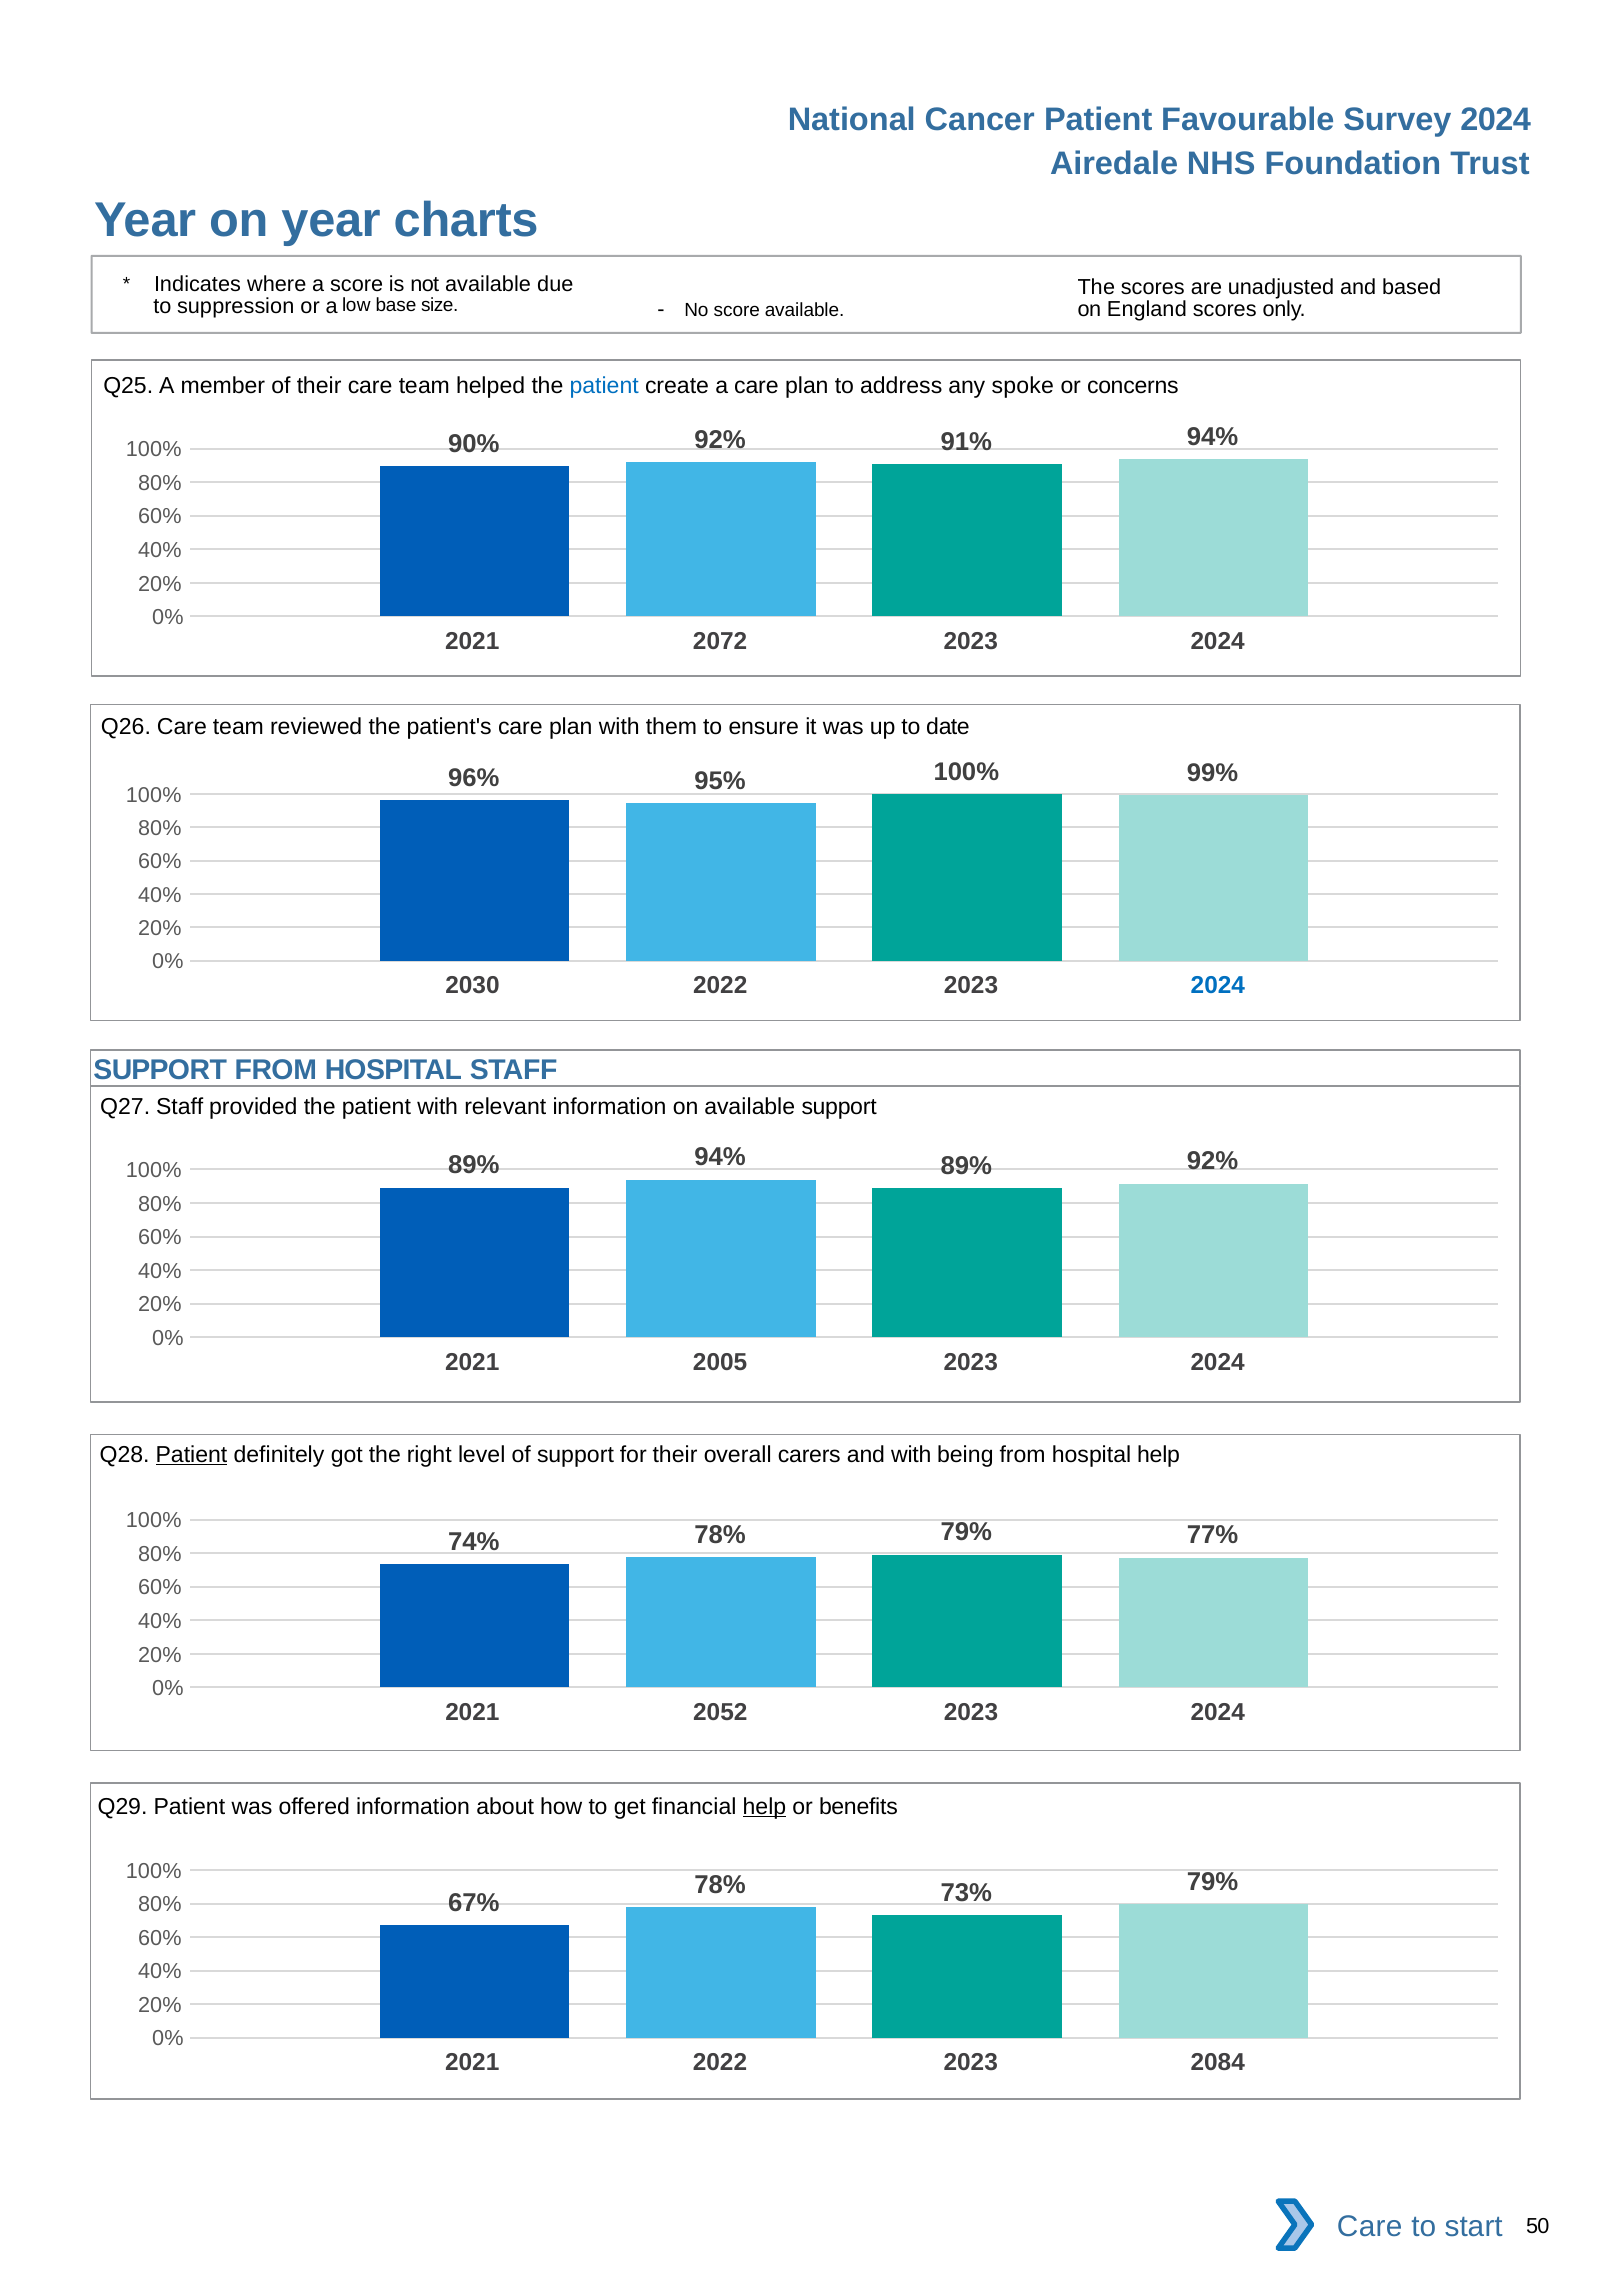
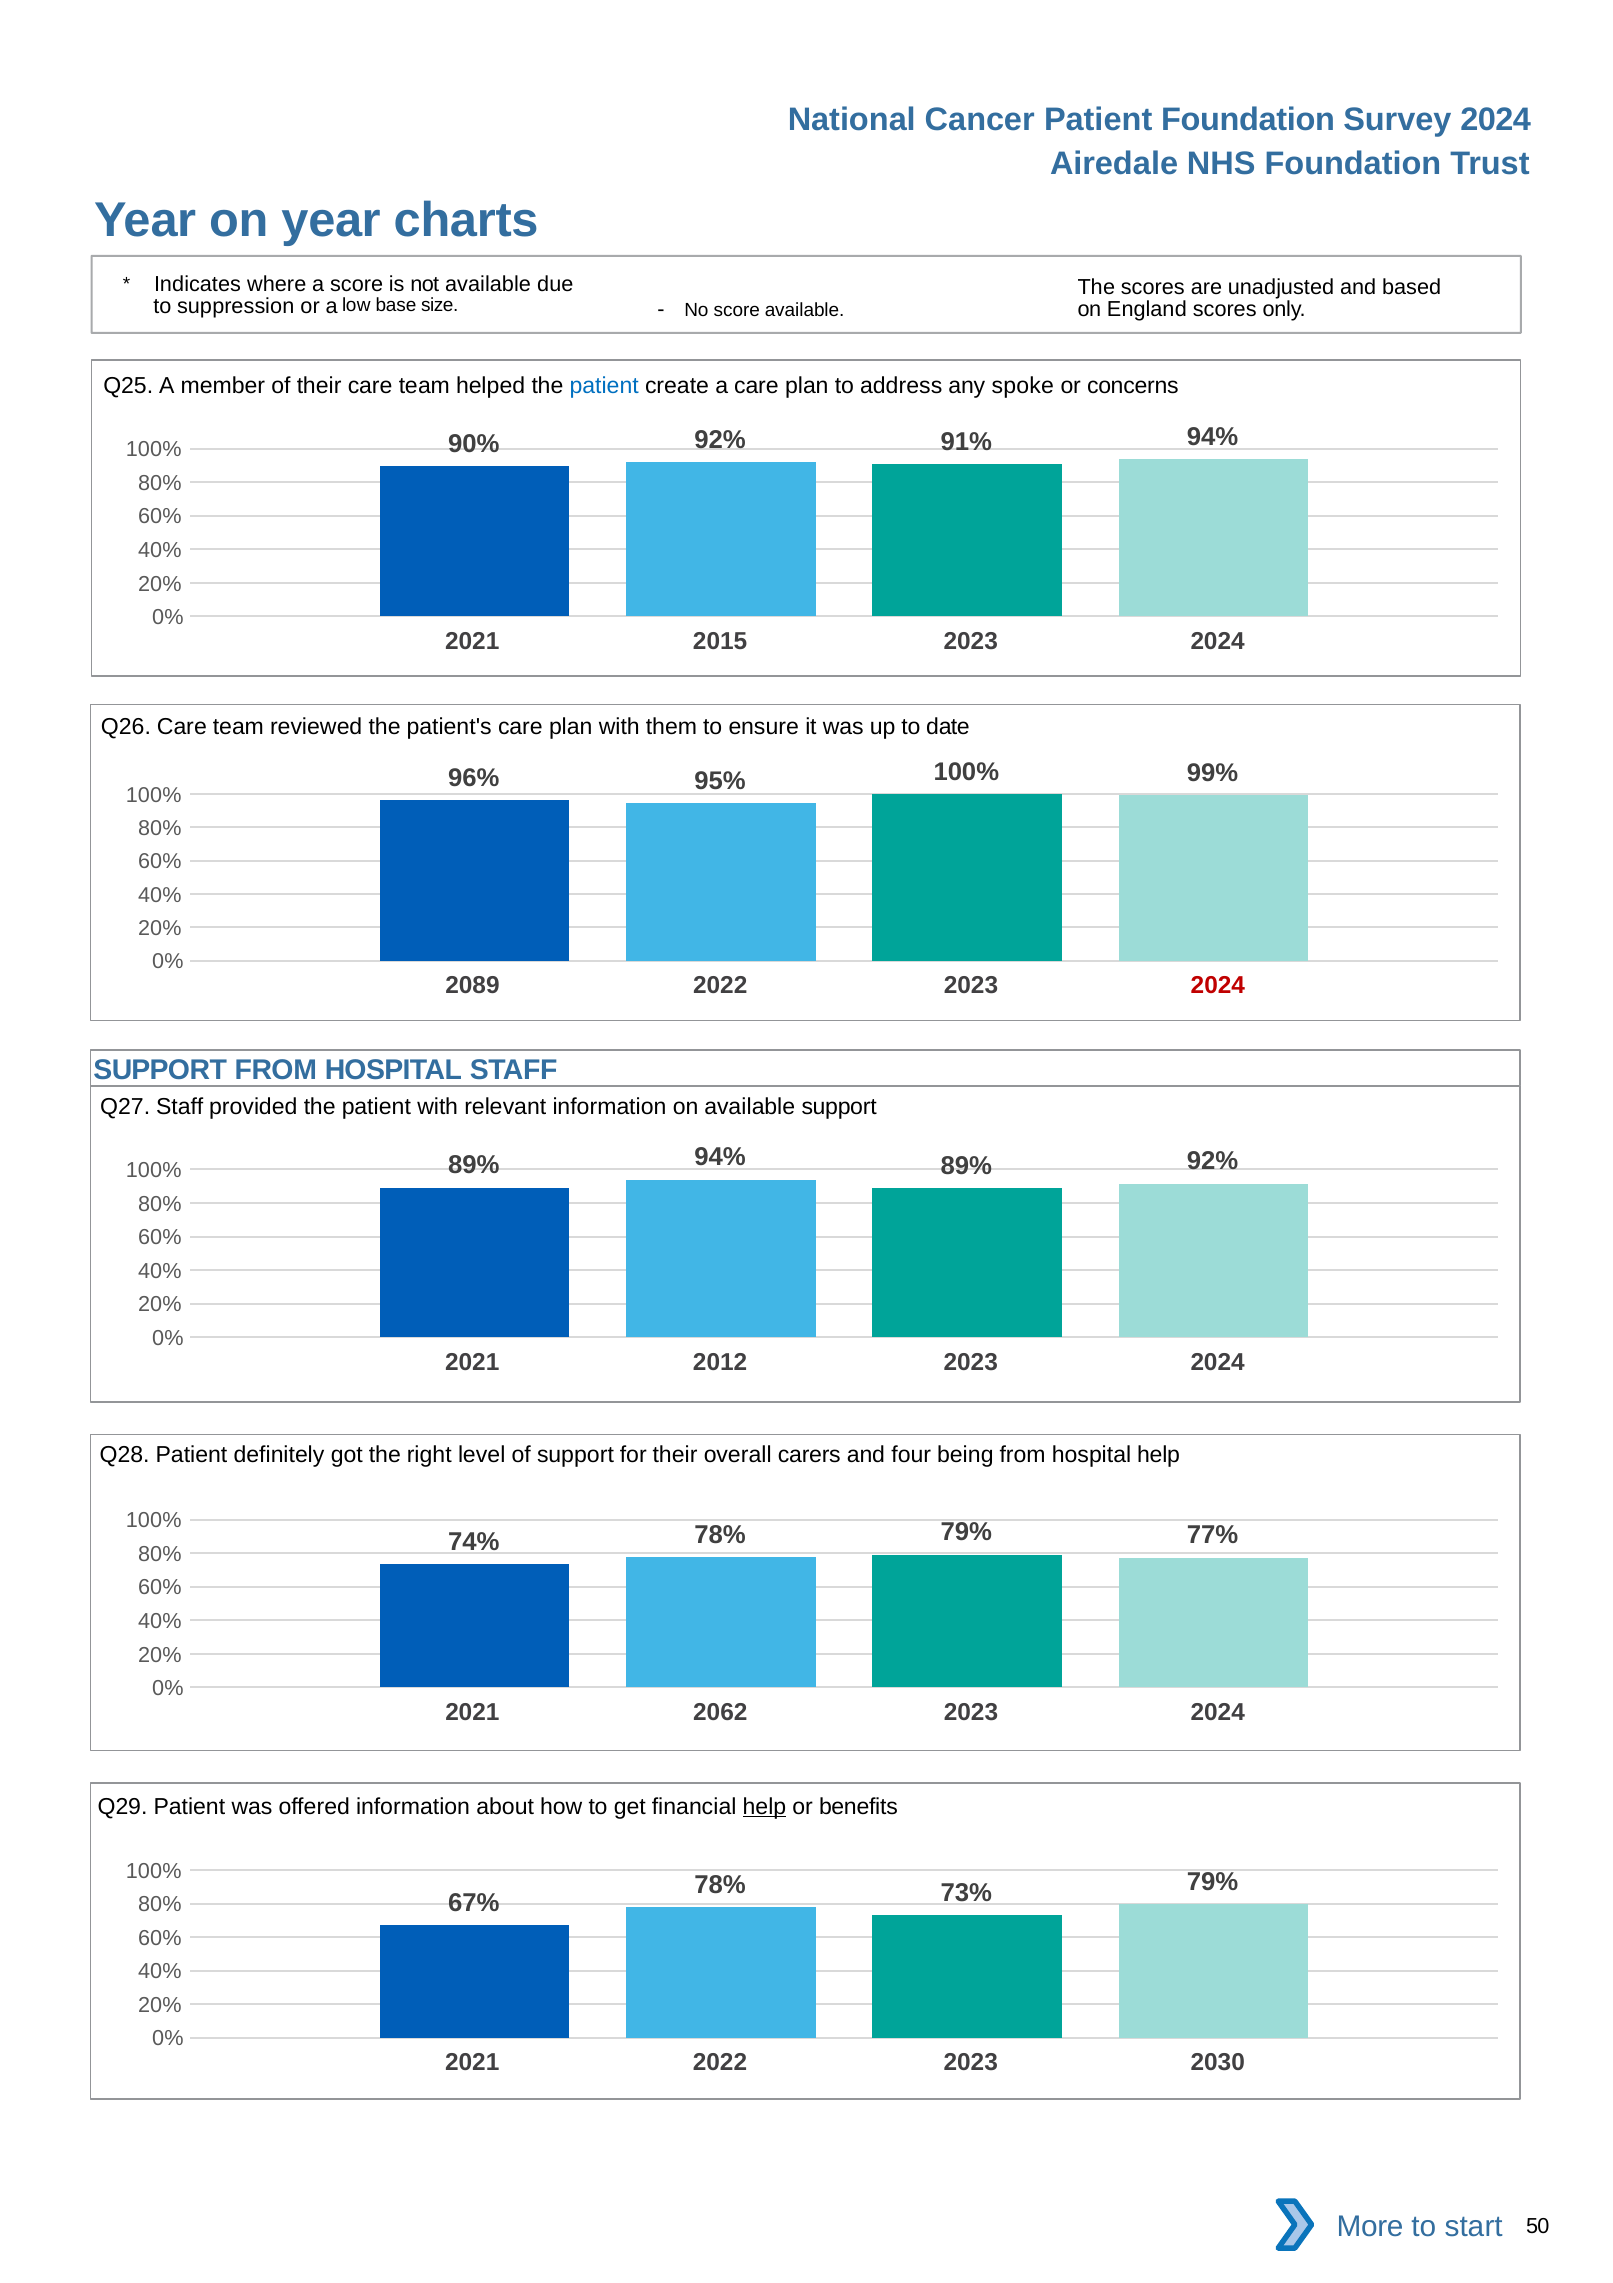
Patient Favourable: Favourable -> Foundation
2072: 2072 -> 2015
2030: 2030 -> 2089
2024 at (1218, 985) colour: blue -> red
2005: 2005 -> 2012
Patient at (191, 1454) underline: present -> none
and with: with -> four
2052: 2052 -> 2062
2084: 2084 -> 2030
Care at (1370, 2226): Care -> More
